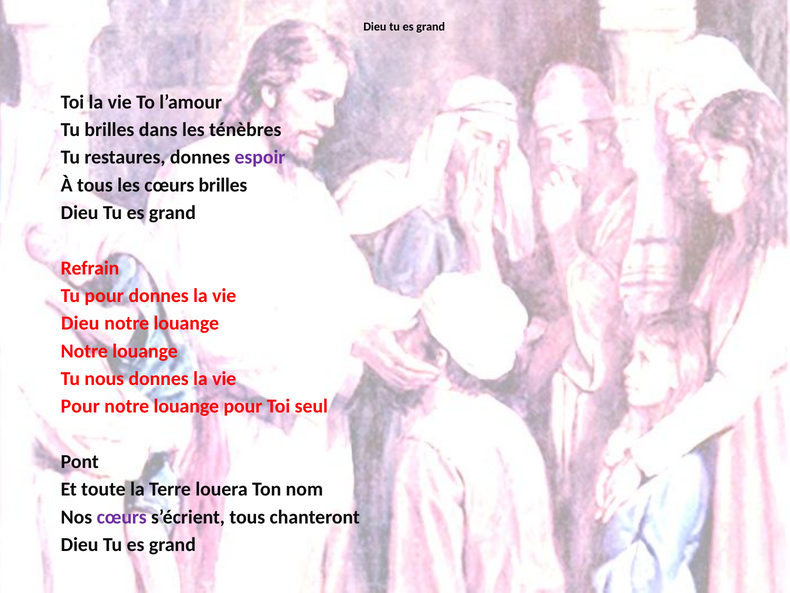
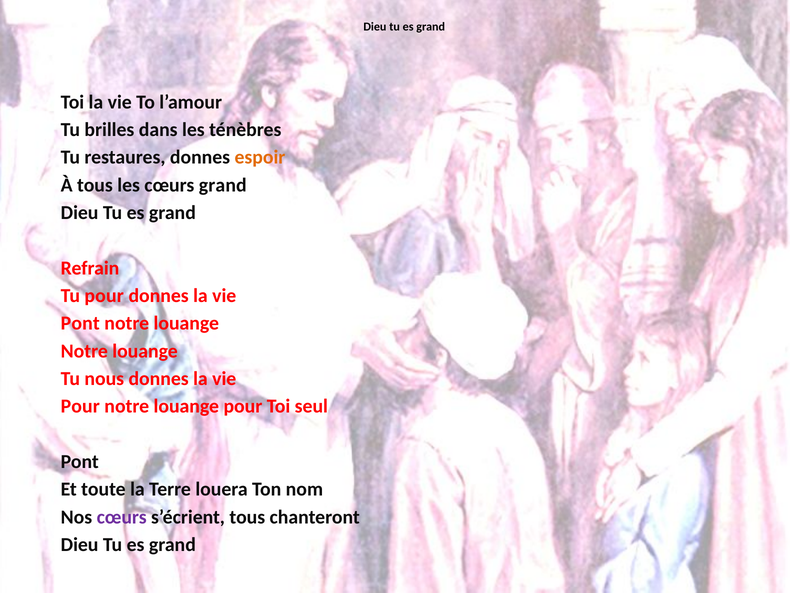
espoir colour: purple -> orange
cœurs brilles: brilles -> grand
Dieu at (80, 323): Dieu -> Pont
